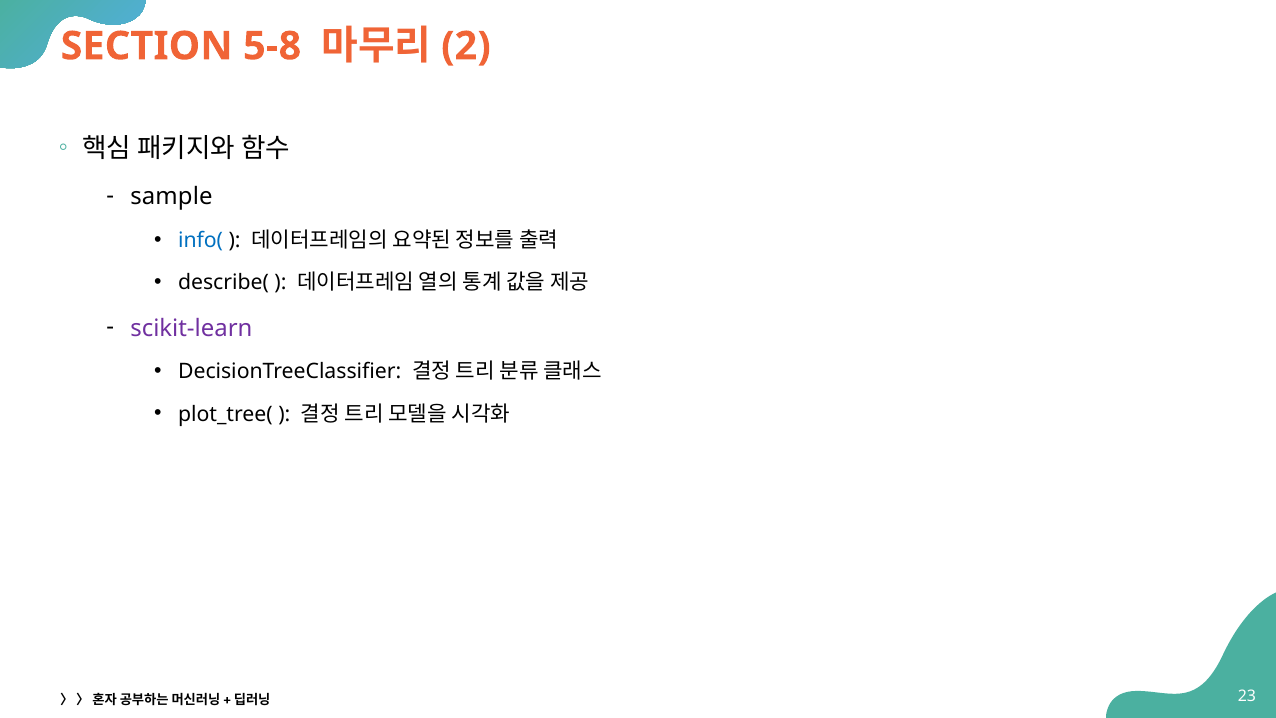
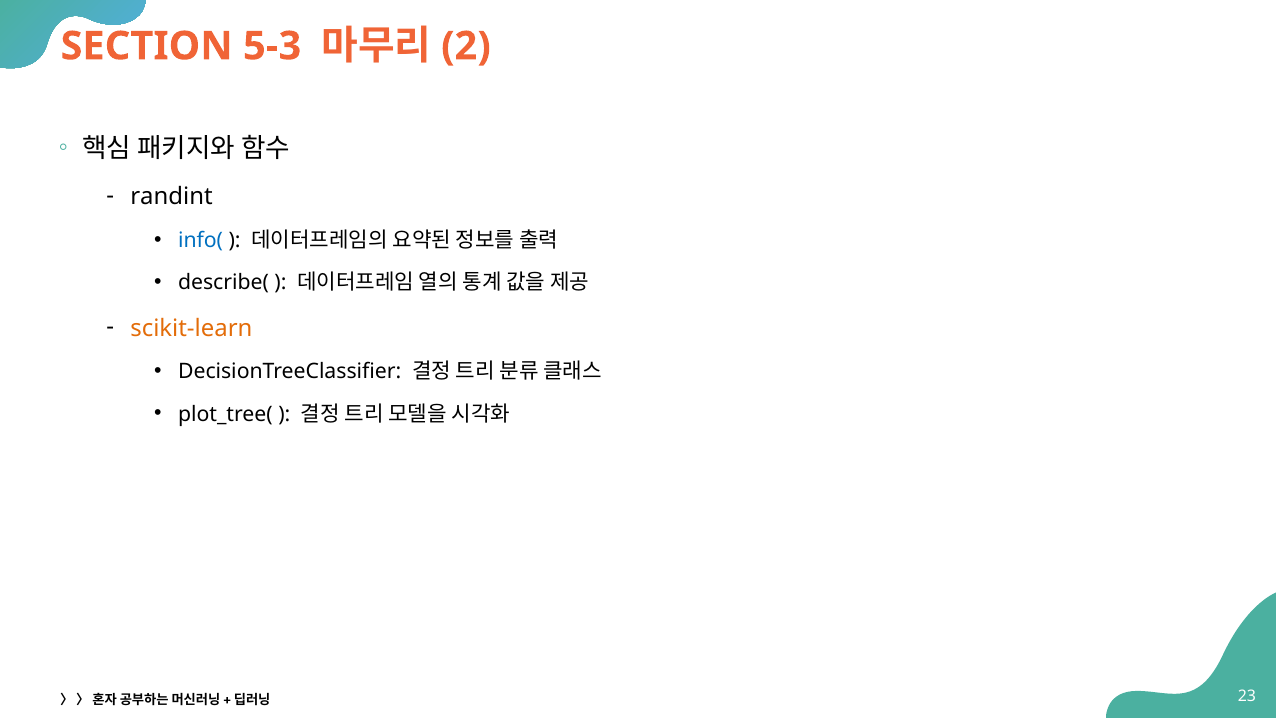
5-8: 5-8 -> 5-3
sample: sample -> randint
scikit-learn colour: purple -> orange
